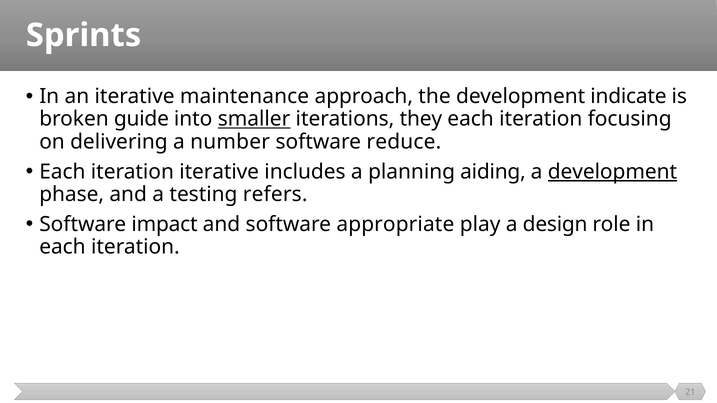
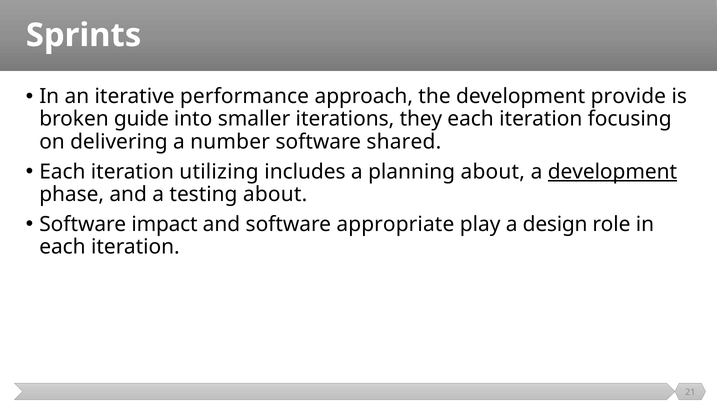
maintenance: maintenance -> performance
indicate: indicate -> provide
smaller underline: present -> none
reduce: reduce -> shared
iteration iterative: iterative -> utilizing
planning aiding: aiding -> about
testing refers: refers -> about
